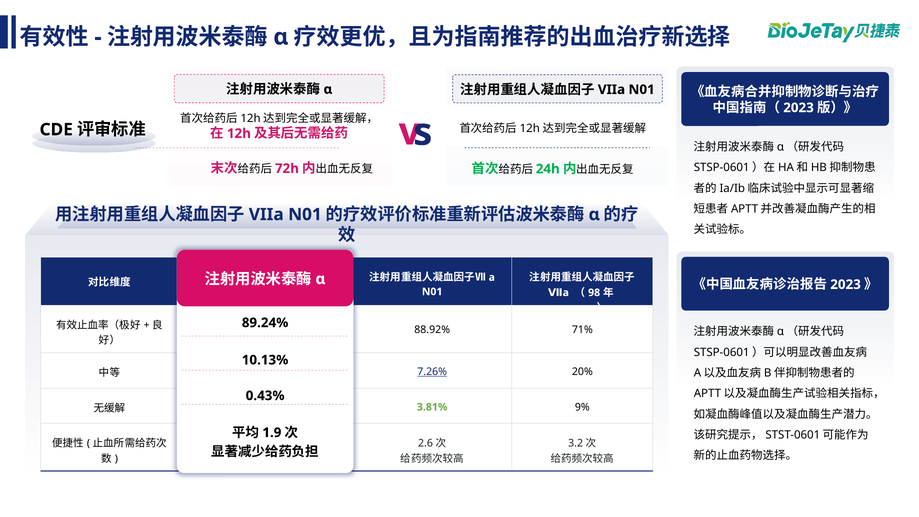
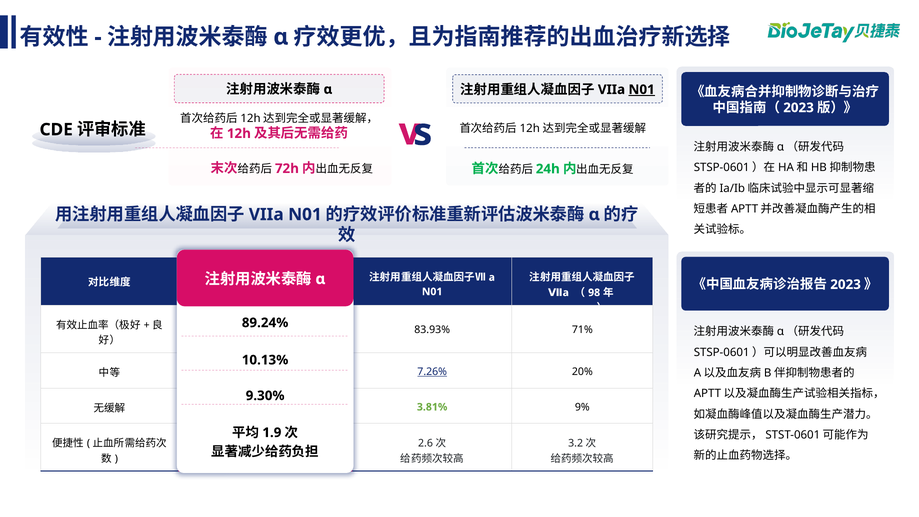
N01 at (642, 90) underline: none -> present
88.92%: 88.92% -> 83.93%
0.43%: 0.43% -> 9.30%
